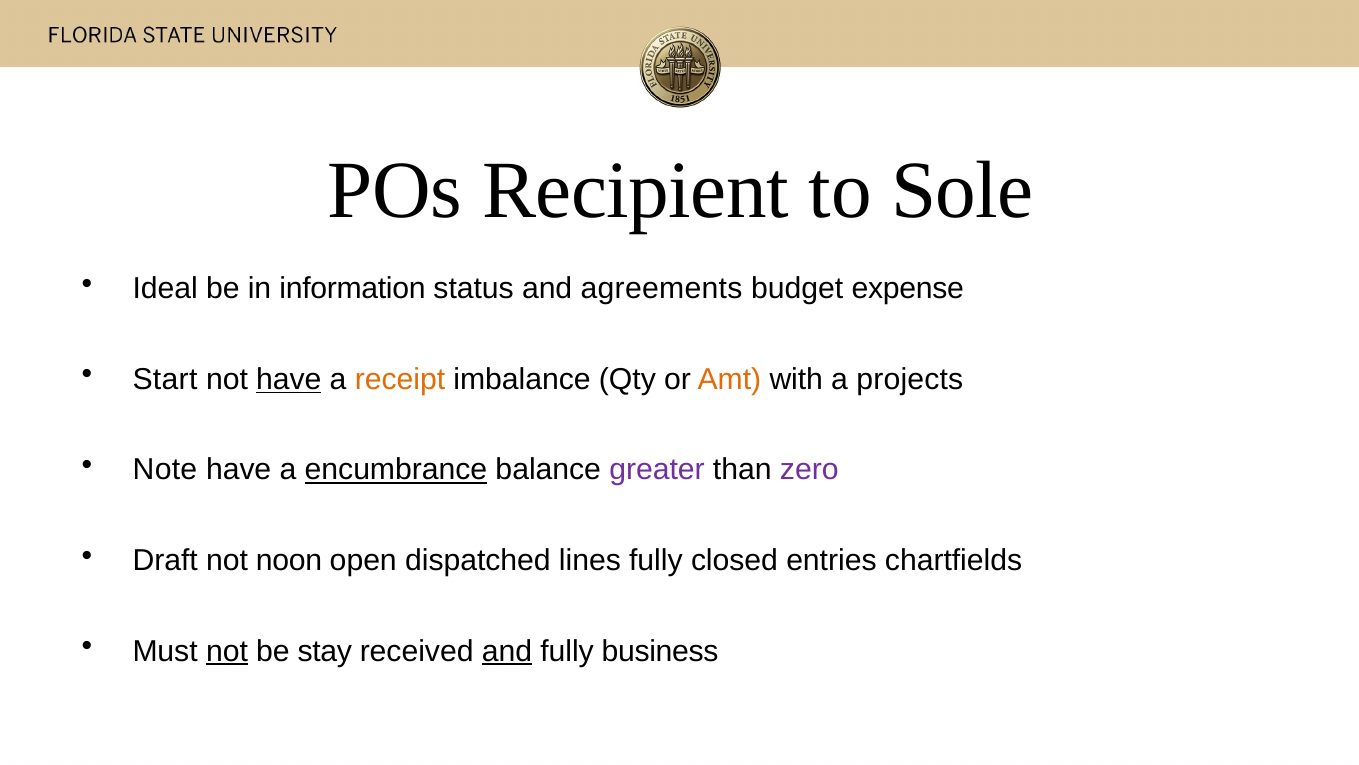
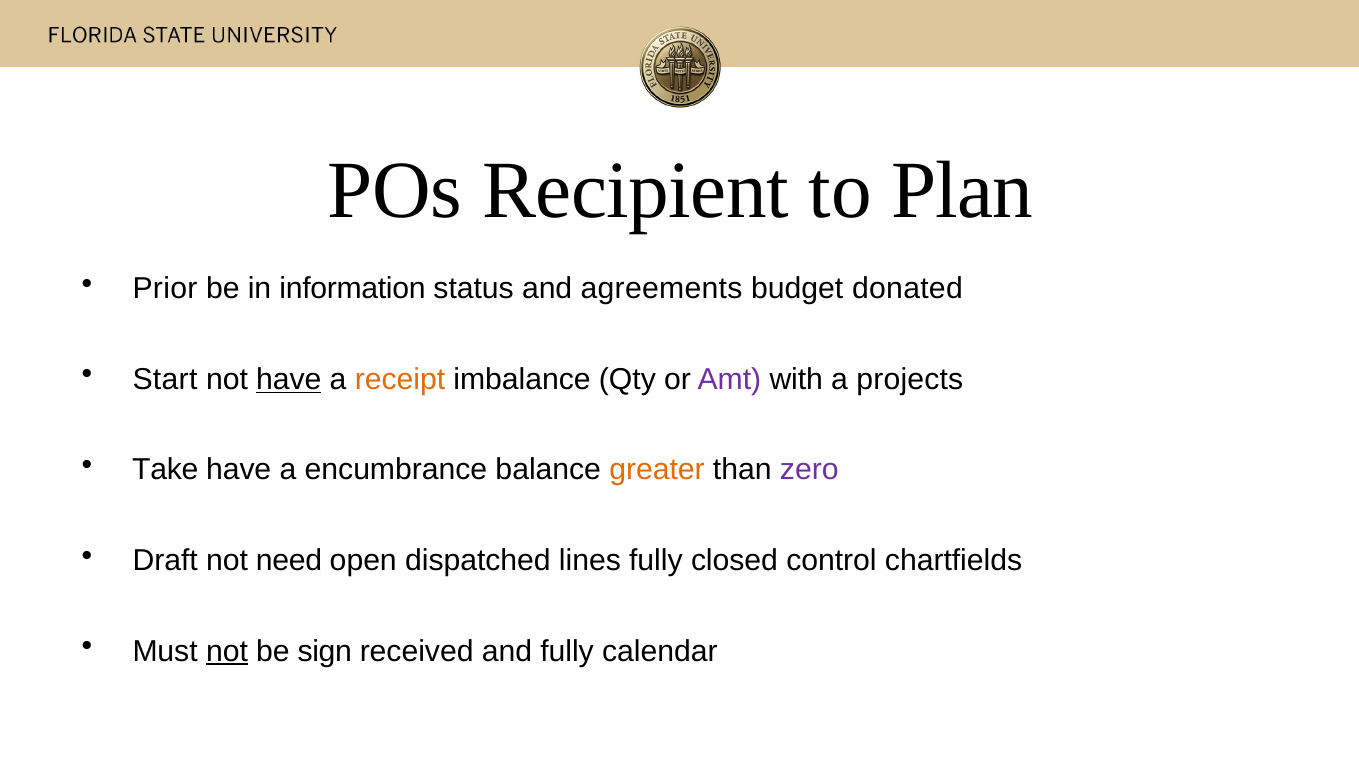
Sole: Sole -> Plan
Ideal: Ideal -> Prior
expense: expense -> donated
Amt colour: orange -> purple
Note: Note -> Take
encumbrance underline: present -> none
greater colour: purple -> orange
noon: noon -> need
entries: entries -> control
stay: stay -> sign
and at (507, 651) underline: present -> none
business: business -> calendar
